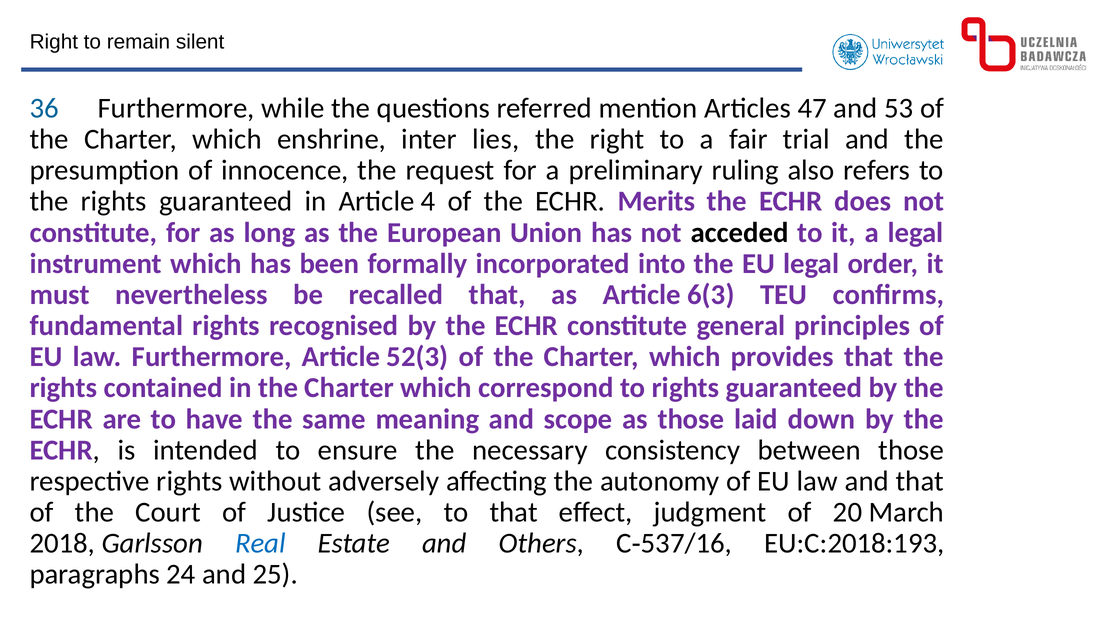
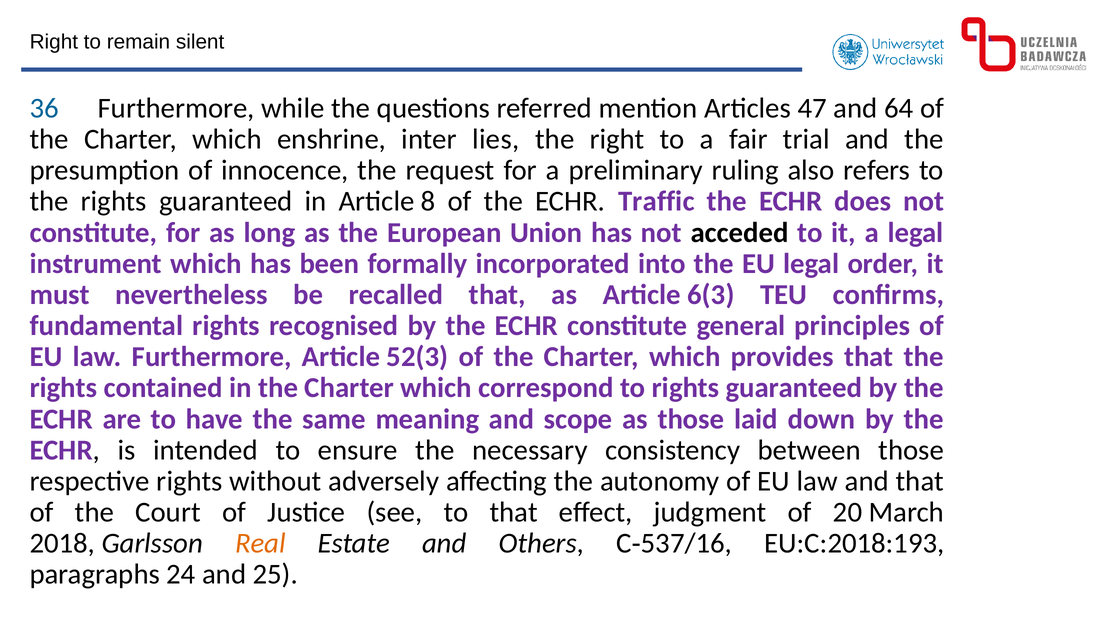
53: 53 -> 64
4: 4 -> 8
Merits: Merits -> Traffic
Real colour: blue -> orange
